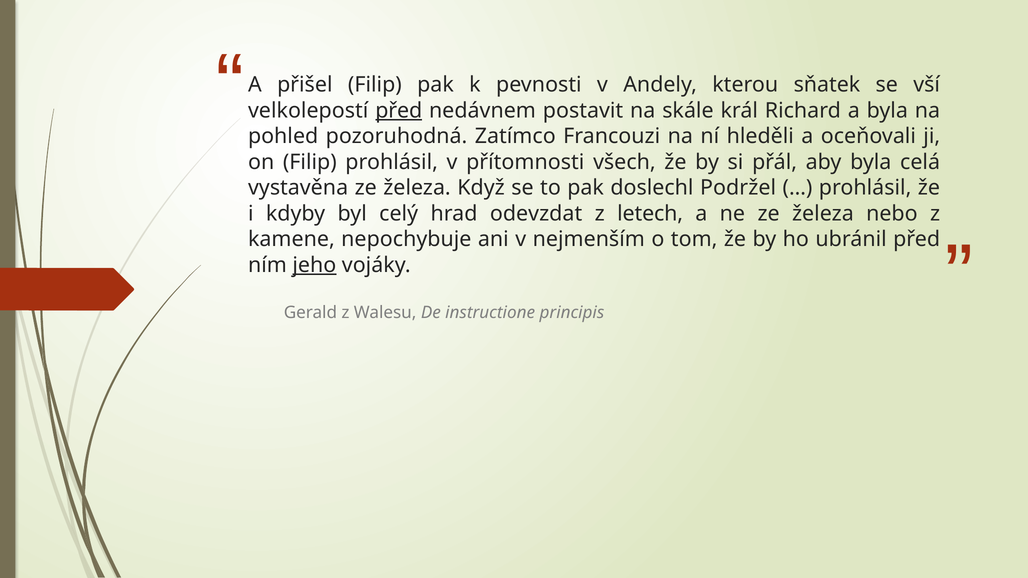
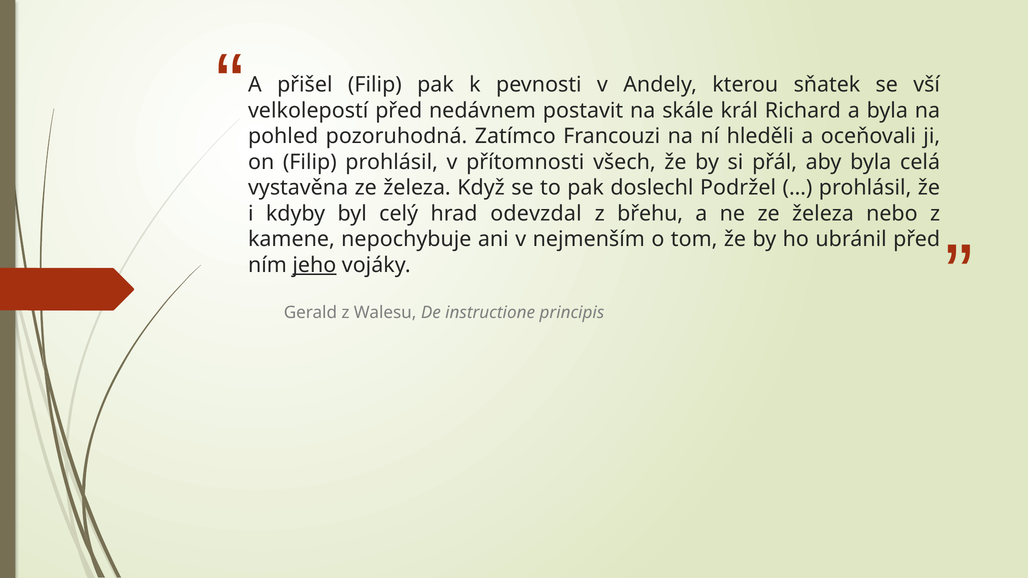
před at (399, 111) underline: present -> none
odevzdat: odevzdat -> odevzdal
letech: letech -> břehu
